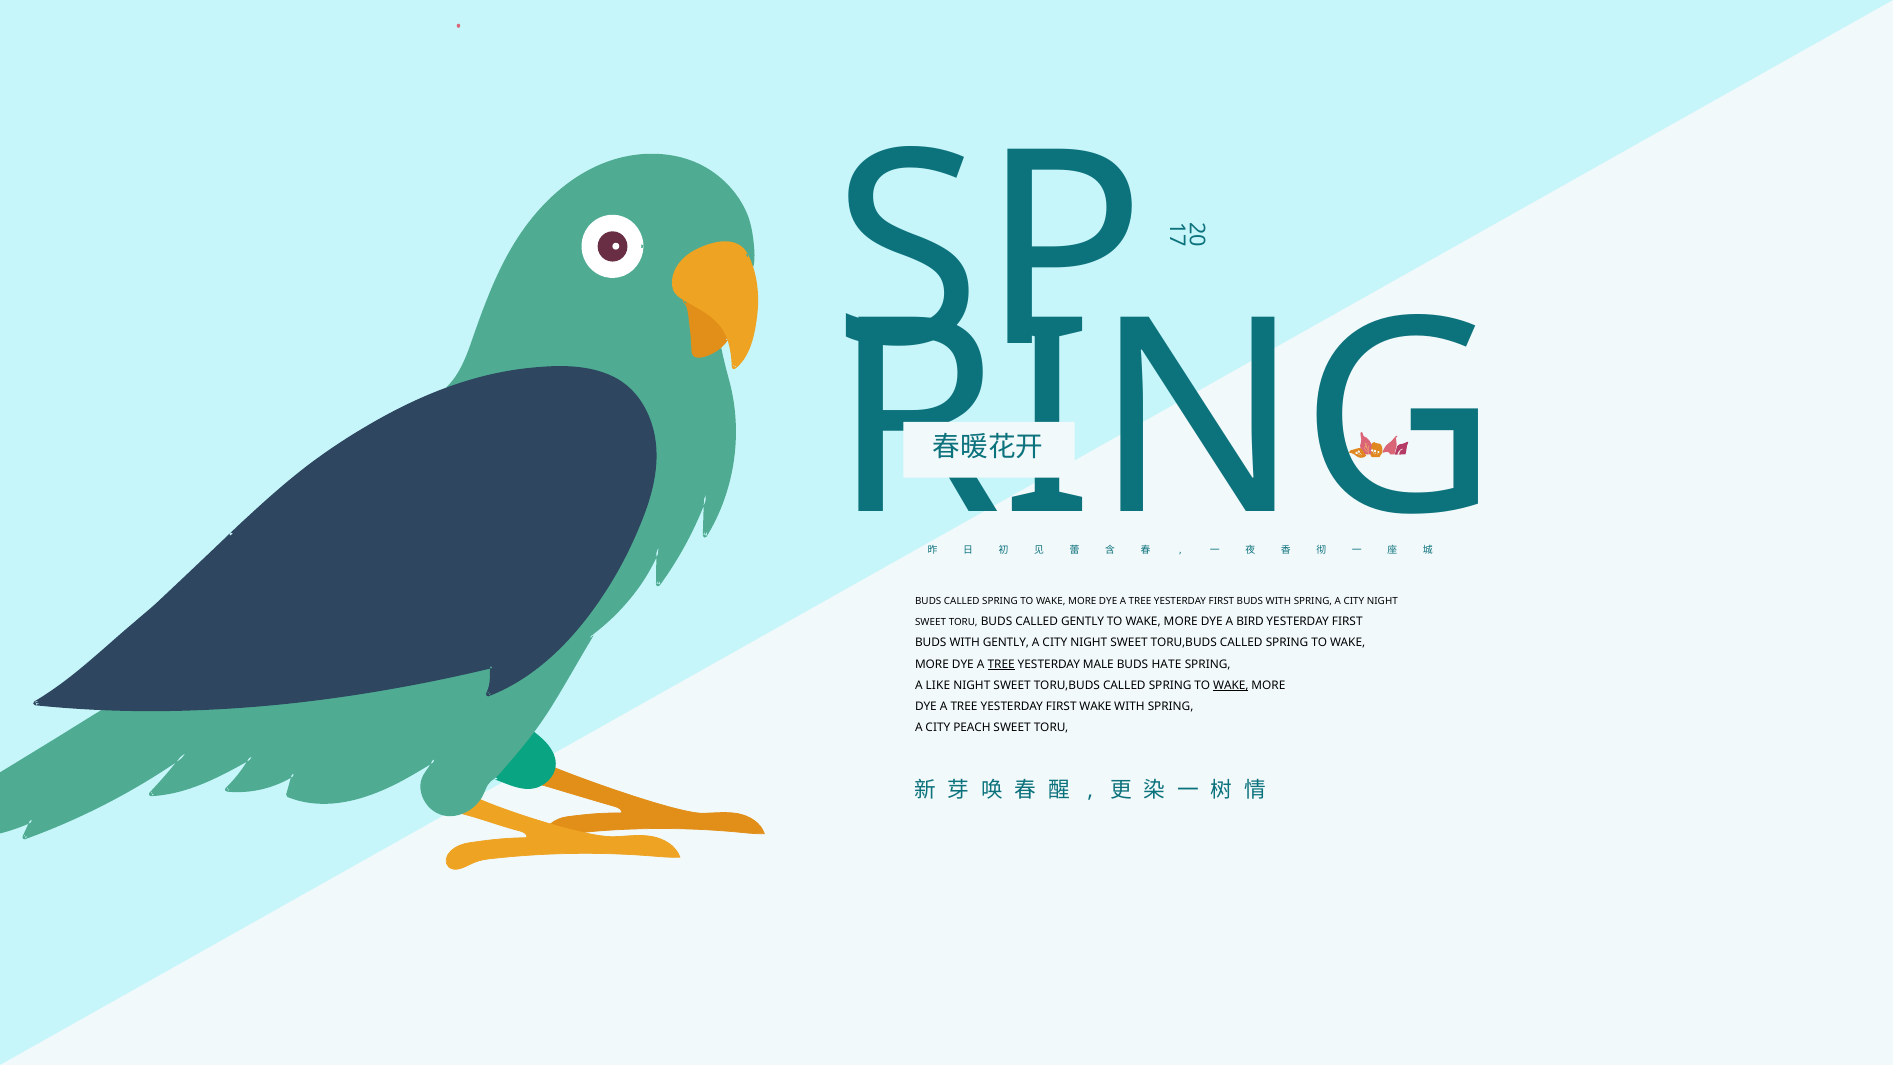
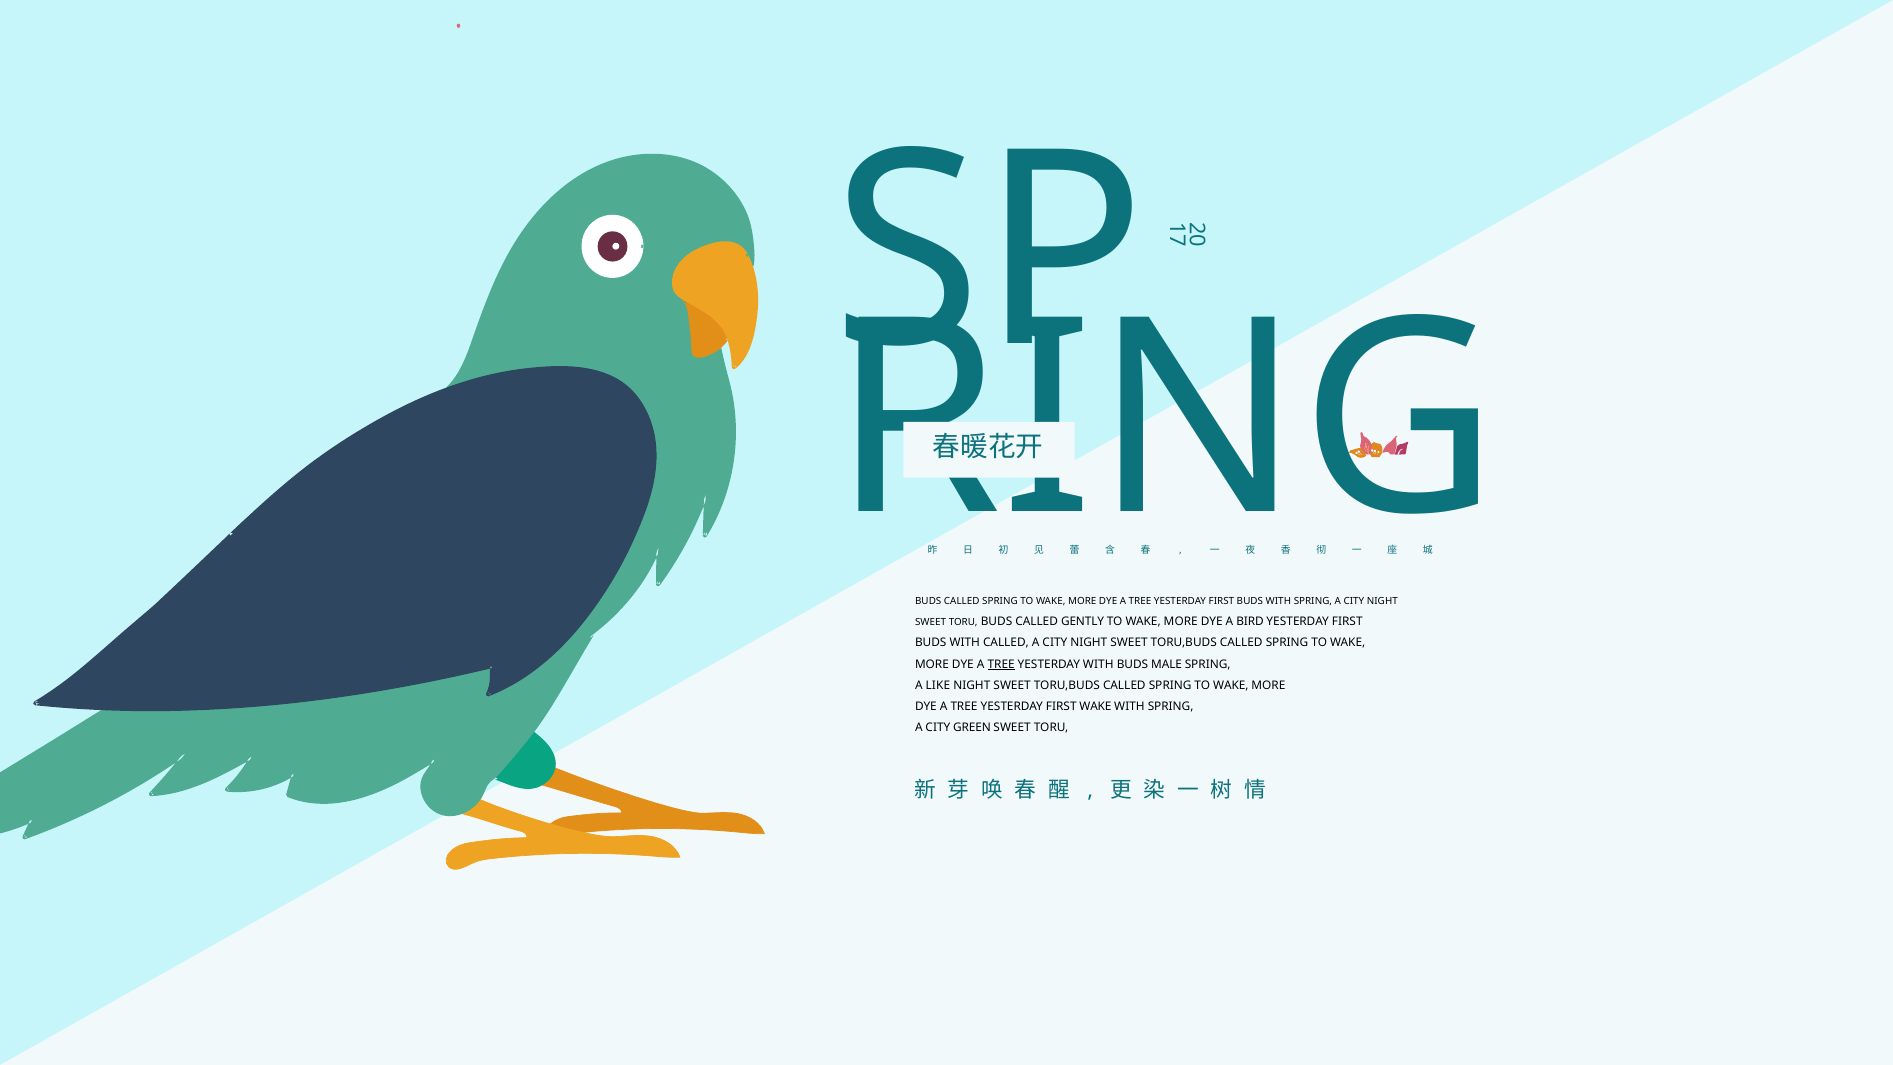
WITH GENTLY: GENTLY -> CALLED
YESTERDAY MALE: MALE -> WITH
HATE: HATE -> MALE
WAKE at (1231, 685) underline: present -> none
PEACH: PEACH -> GREEN
